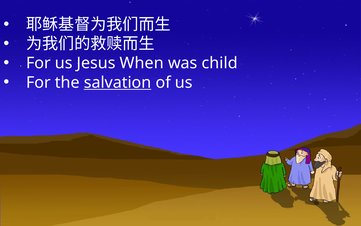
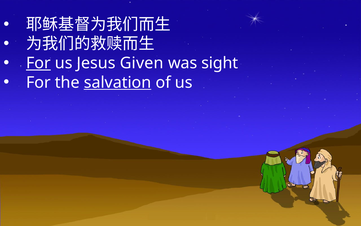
For at (38, 63) underline: none -> present
When: When -> Given
child: child -> sight
